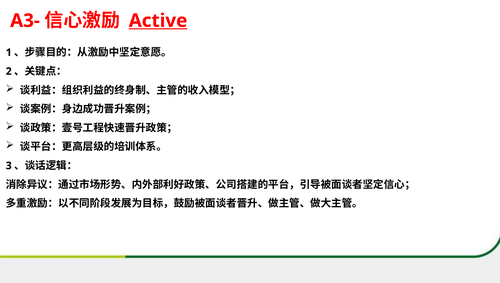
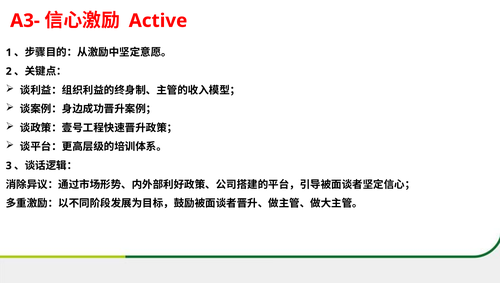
Active underline: present -> none
